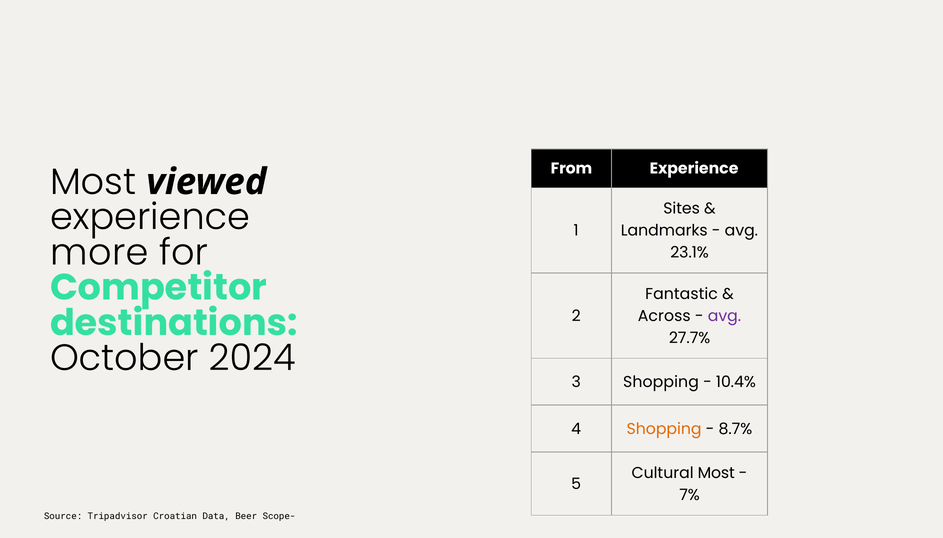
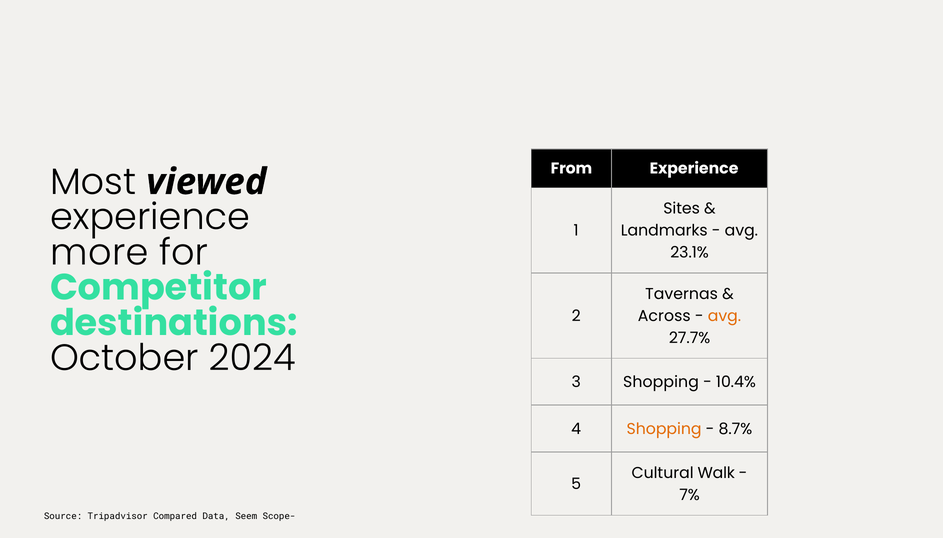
Fantastic: Fantastic -> Tavernas
avg at (724, 316) colour: purple -> orange
Cultural Most: Most -> Walk
Croatian: Croatian -> Compared
Beer: Beer -> Seem
